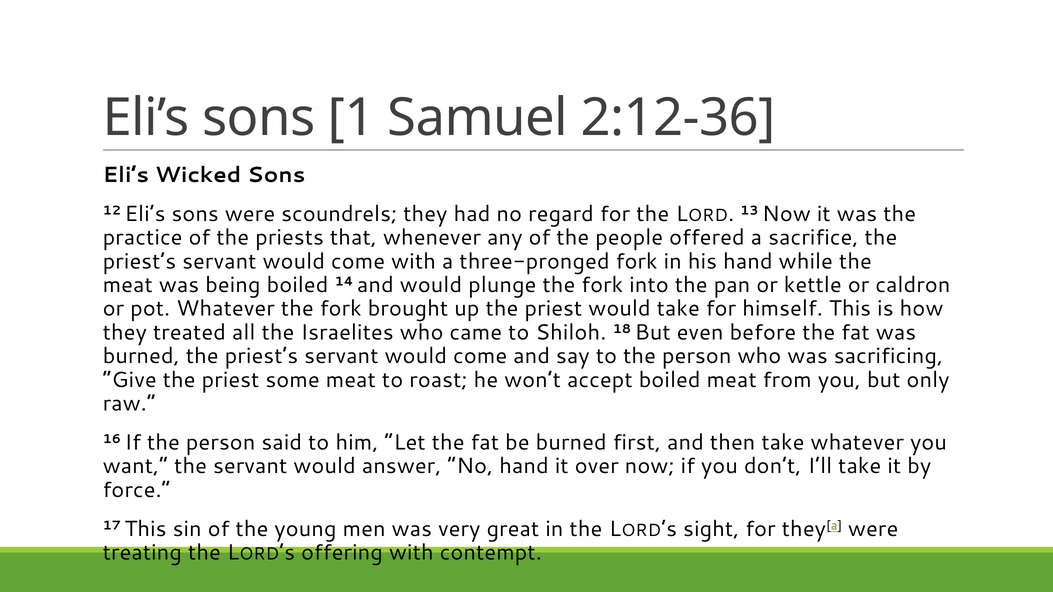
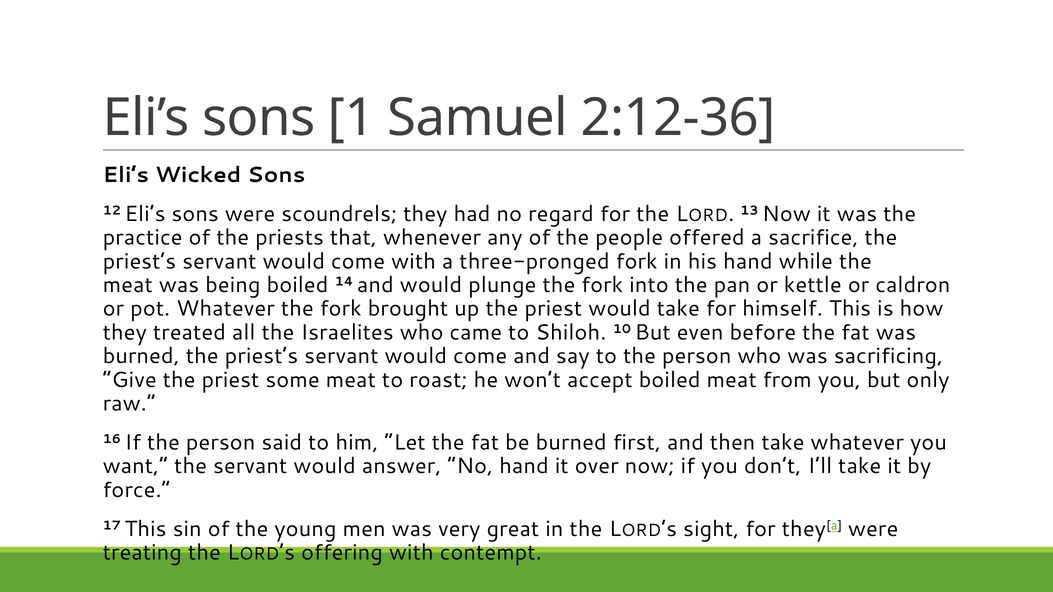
18: 18 -> 10
